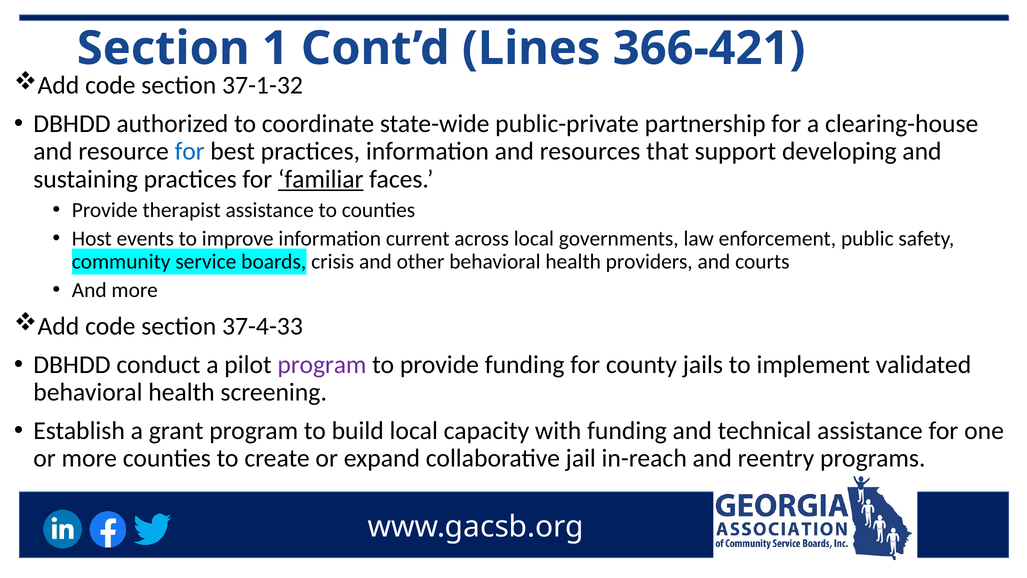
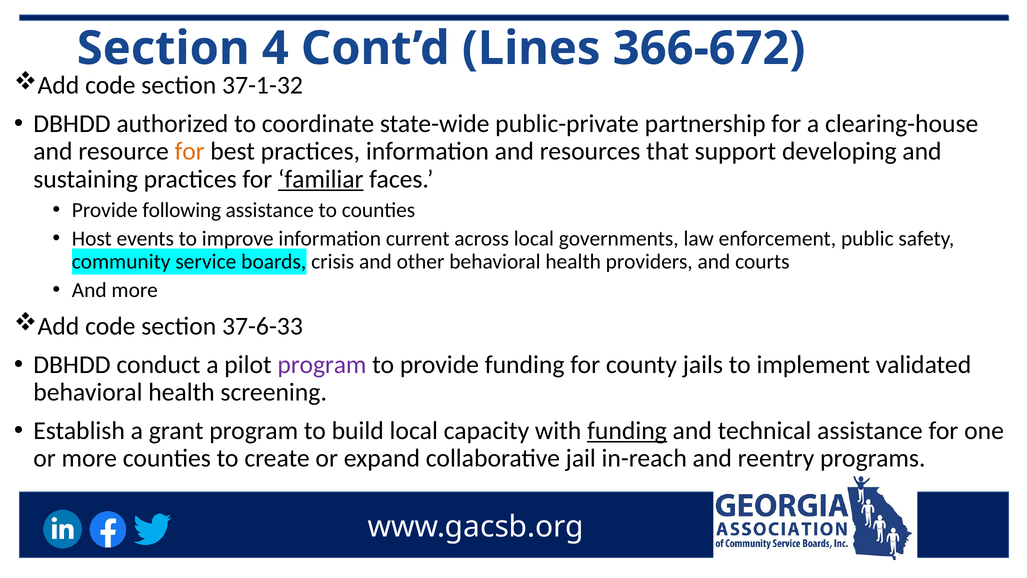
1: 1 -> 4
366-421: 366-421 -> 366-672
for at (190, 151) colour: blue -> orange
therapist: therapist -> following
37-4-33: 37-4-33 -> 37-6-33
funding at (627, 431) underline: none -> present
